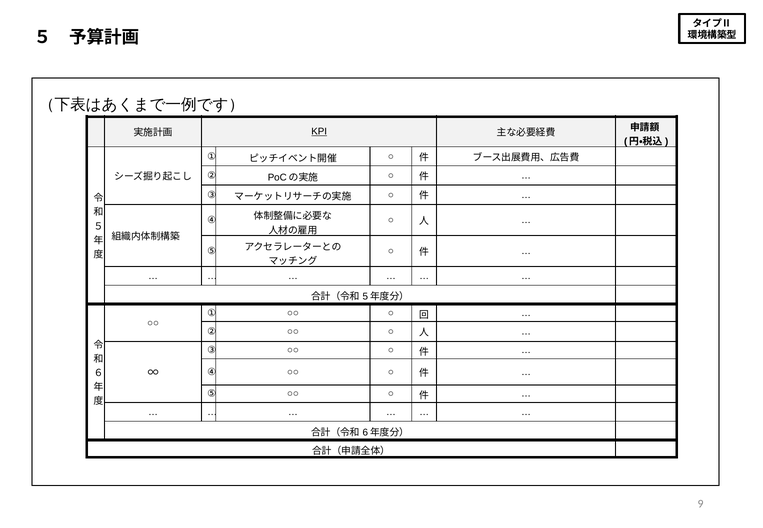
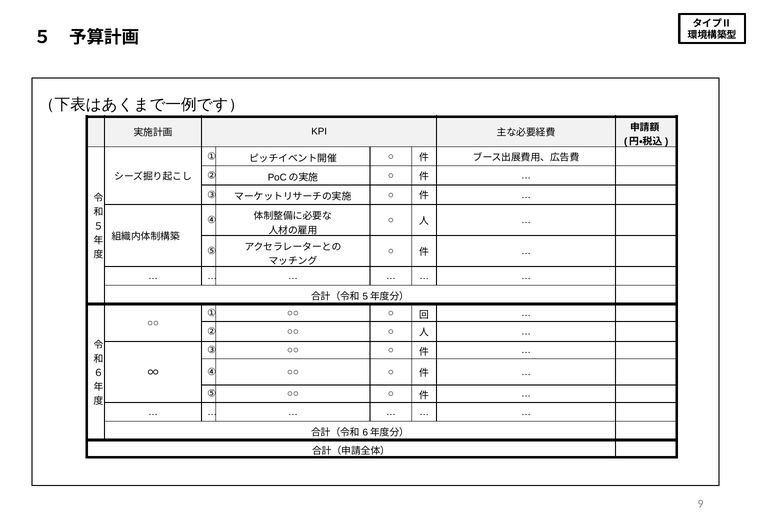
KPI underline: present -> none
